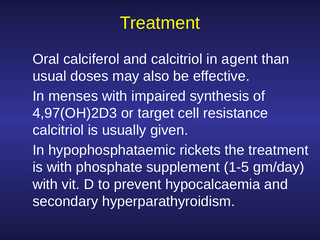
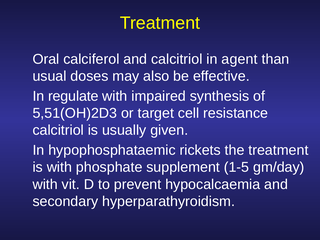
menses: menses -> regulate
4,97(OH)2D3: 4,97(OH)2D3 -> 5,51(OH)2D3
